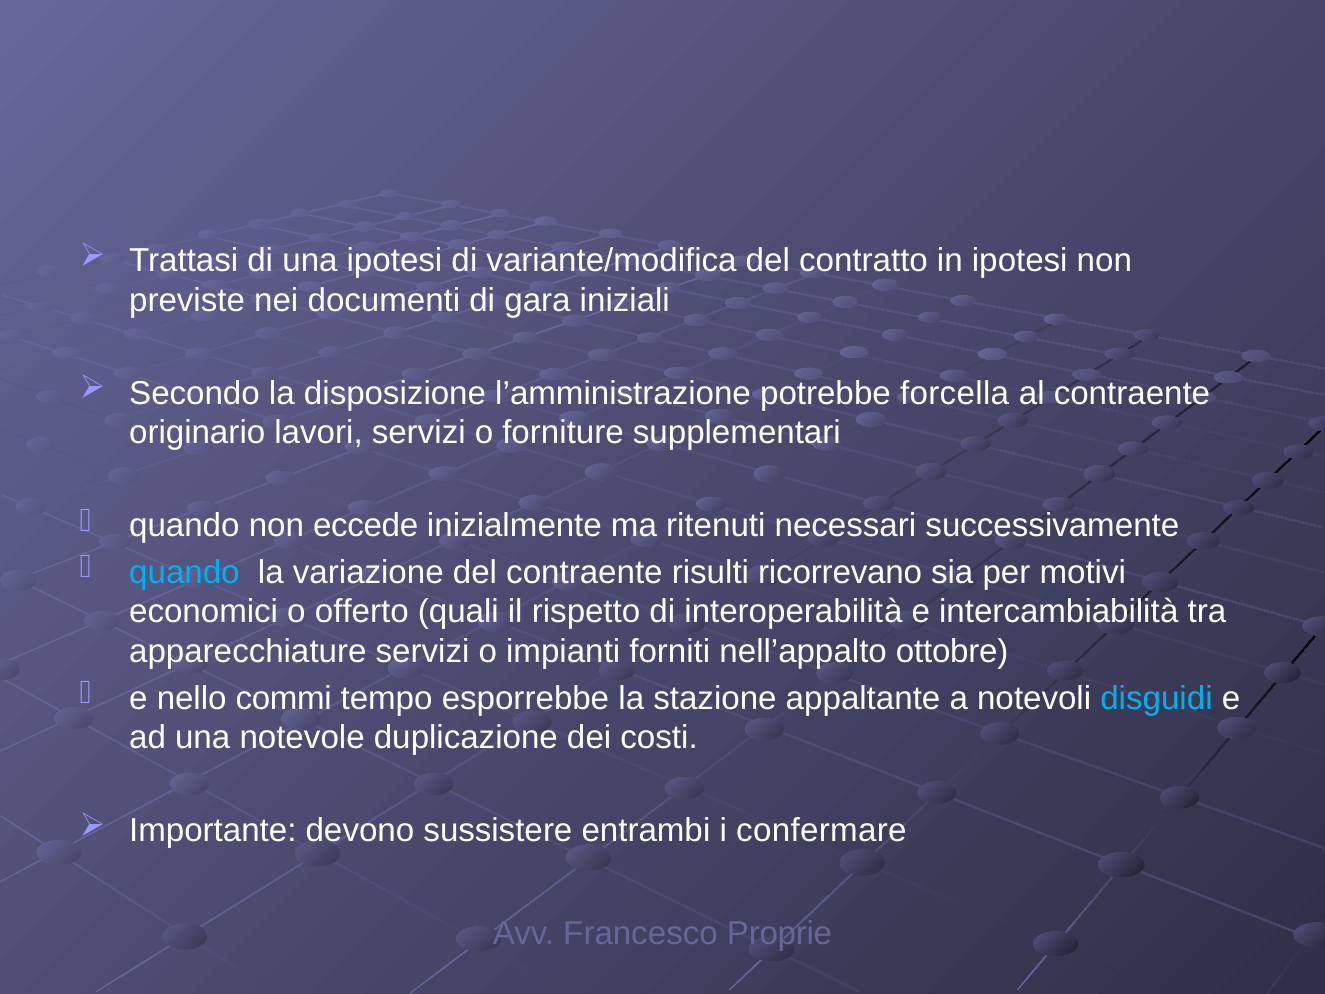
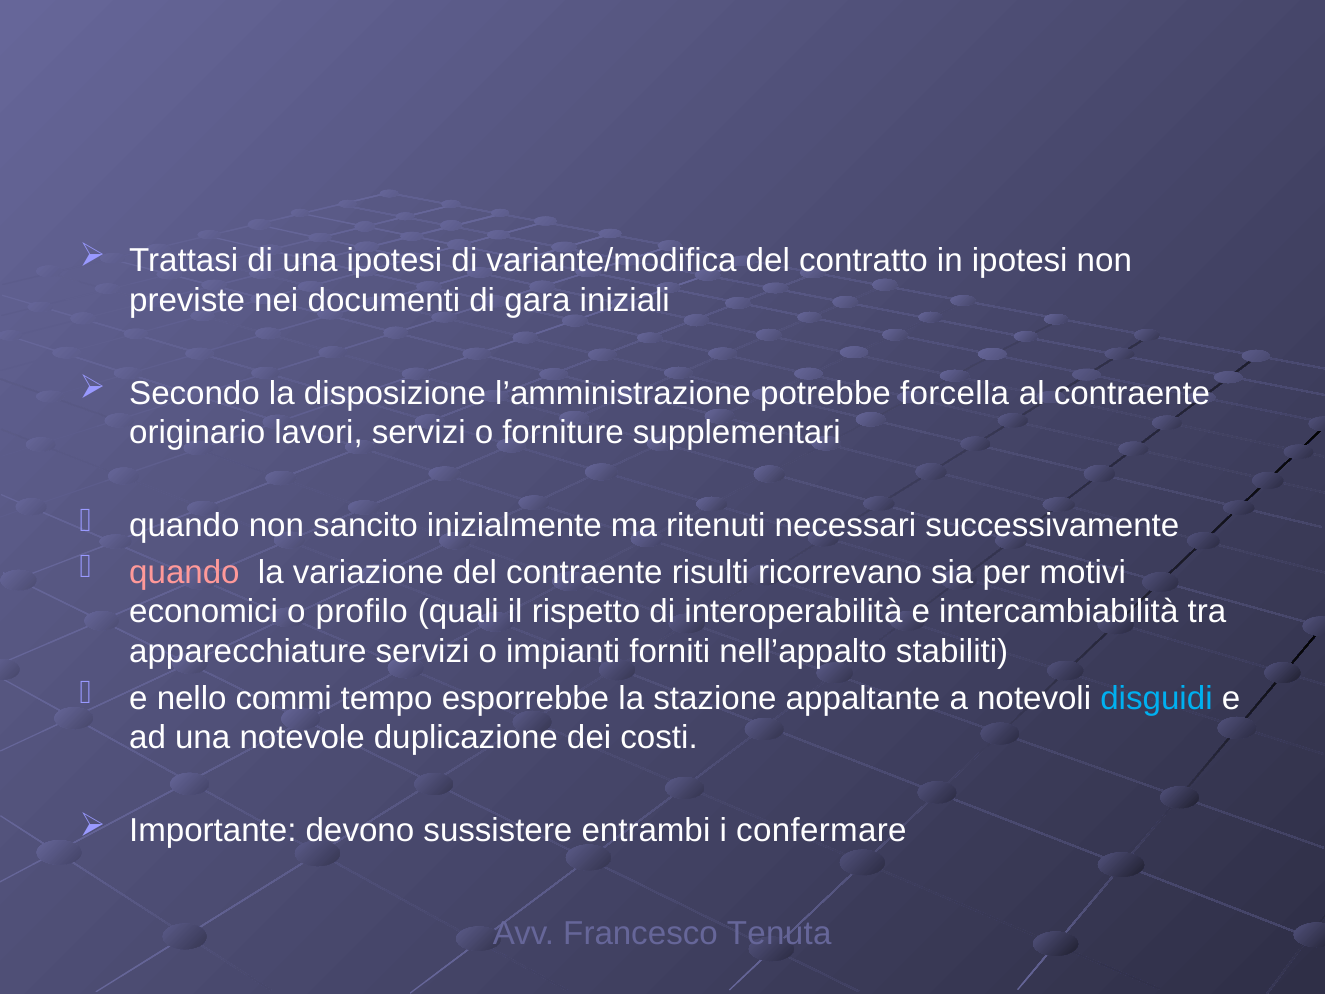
eccede: eccede -> sancito
quando at (184, 572) colour: light blue -> pink
offerto: offerto -> profilo
ottobre: ottobre -> stabiliti
Proprie: Proprie -> Tenuta
